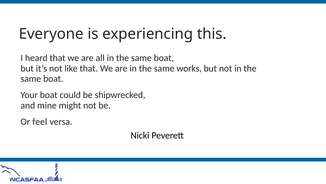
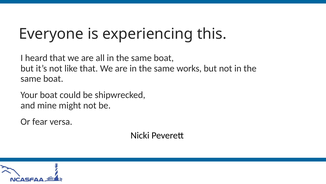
feel: feel -> fear
